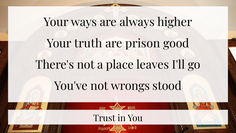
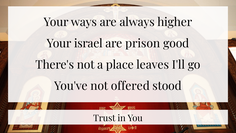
truth: truth -> israel
wrongs: wrongs -> offered
